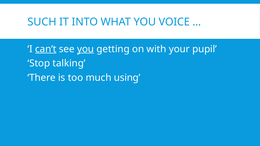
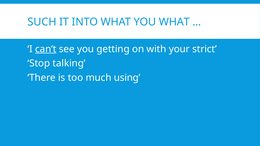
YOU VOICE: VOICE -> WHAT
you at (86, 49) underline: present -> none
pupil: pupil -> strict
